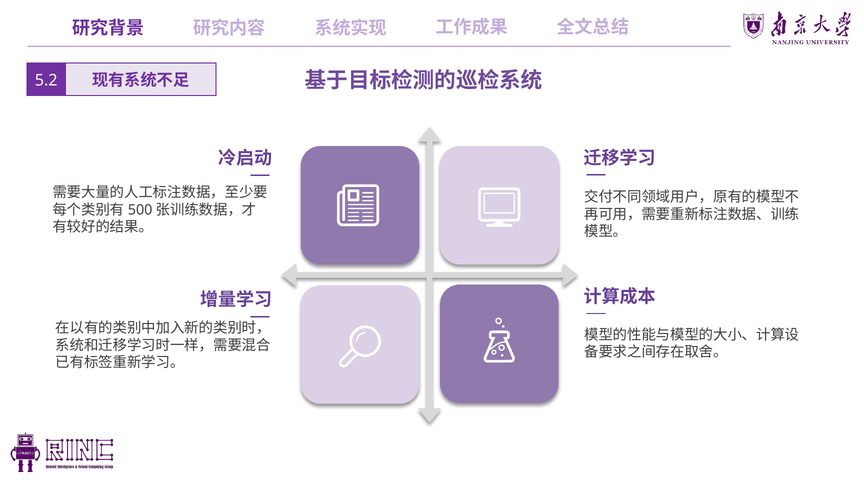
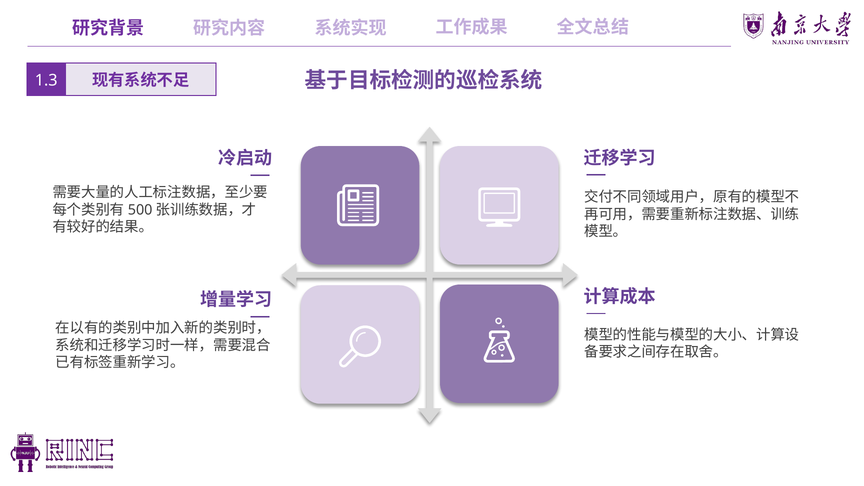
5.2: 5.2 -> 1.3
